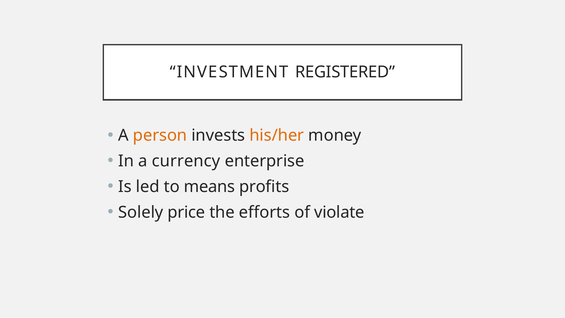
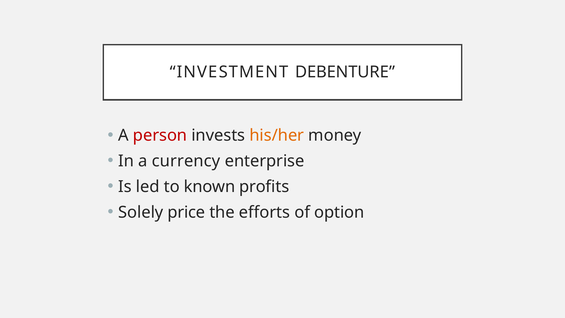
REGISTERED: REGISTERED -> DEBENTURE
person colour: orange -> red
means: means -> known
violate: violate -> option
